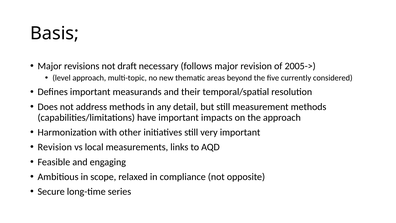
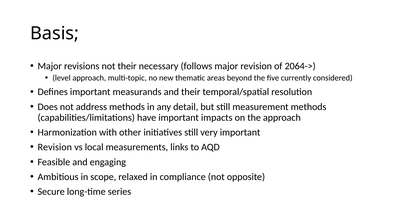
not draft: draft -> their
2005->: 2005-> -> 2064->
